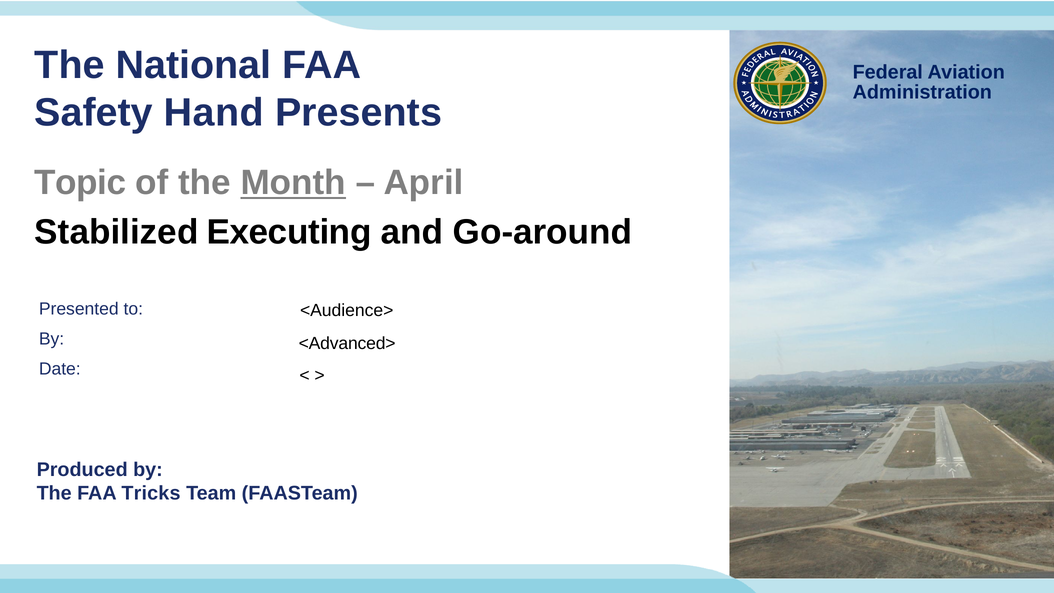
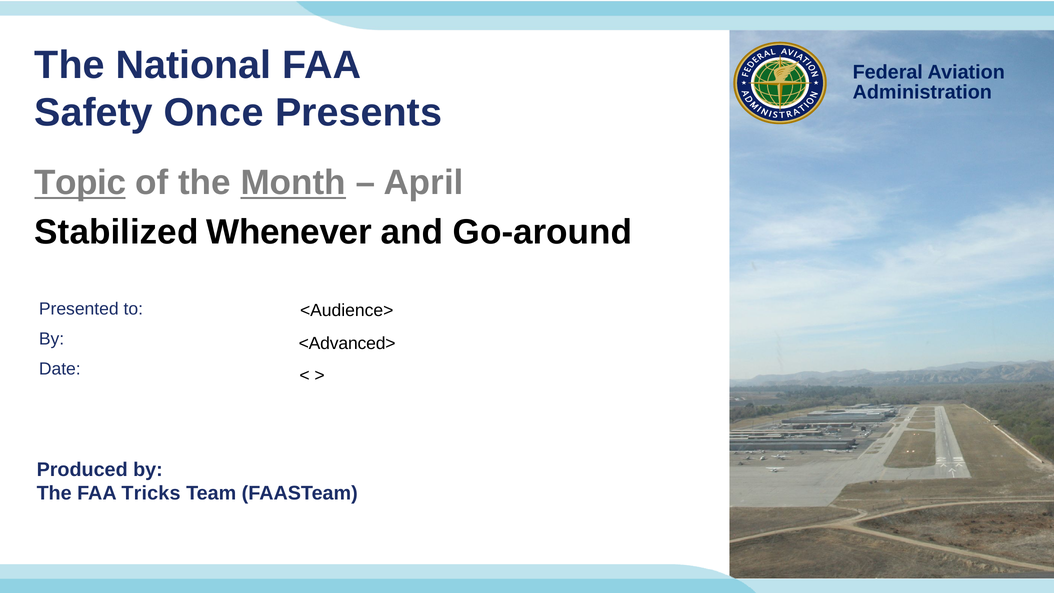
Hand: Hand -> Once
Topic underline: none -> present
Executing: Executing -> Whenever
